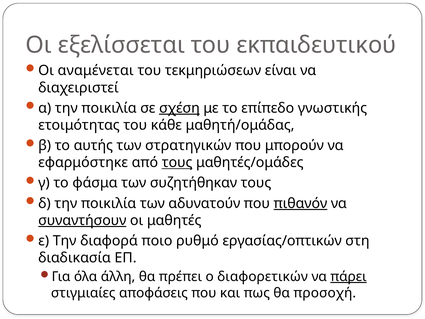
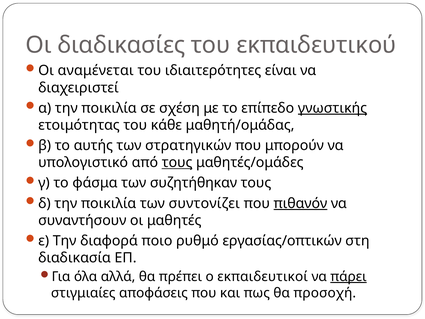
εξελίσσεται: εξελίσσεται -> διαδικασίες
τεκμηριώσεων: τεκμηριώσεων -> ιδιαιτερότητες
σχέση underline: present -> none
γνωστικής underline: none -> present
εφαρμόστηκε: εφαρμόστηκε -> υπολογιστικό
αδυνατούν: αδυνατούν -> συντονίζει
συναντήσουν underline: present -> none
άλλη: άλλη -> αλλά
διαφορετικών: διαφορετικών -> εκπαιδευτικοί
